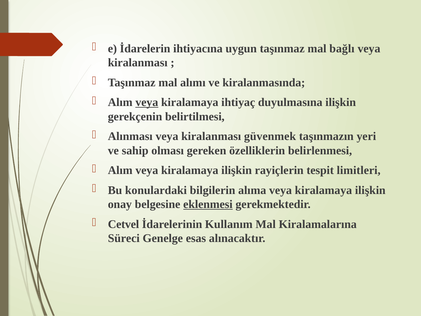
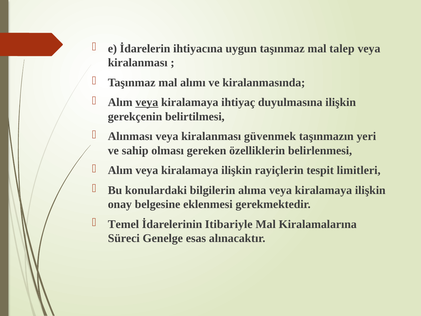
bağlı: bağlı -> talep
eklenmesi underline: present -> none
Cetvel: Cetvel -> Temel
Kullanım: Kullanım -> Itibariyle
